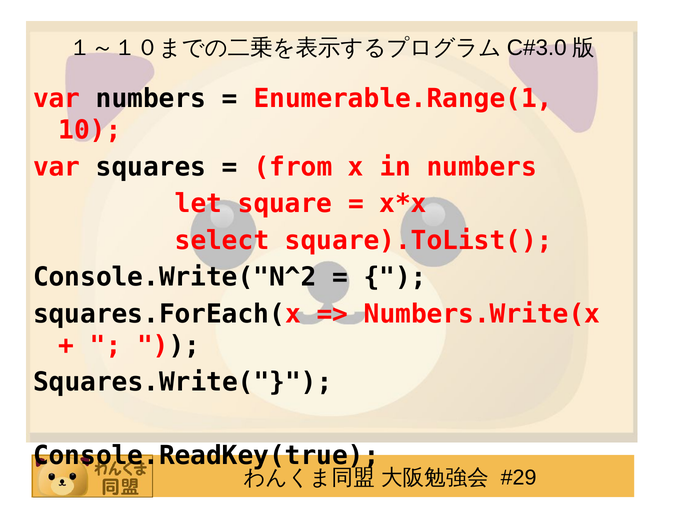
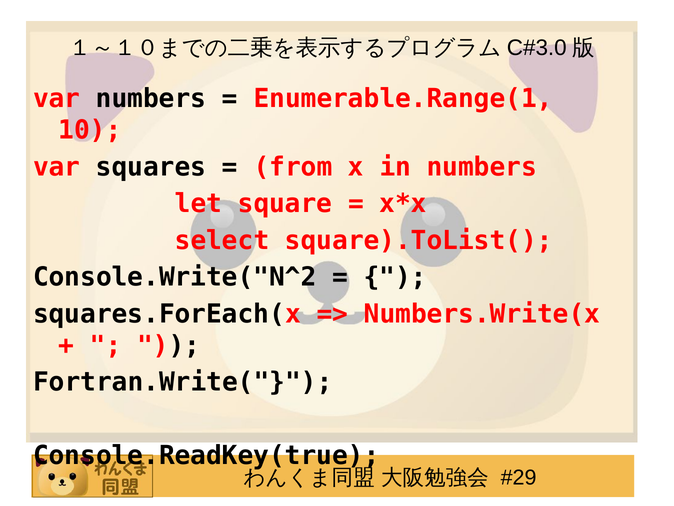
Squares.Write(: Squares.Write( -> Fortran.Write(
